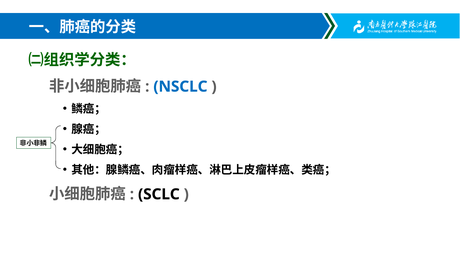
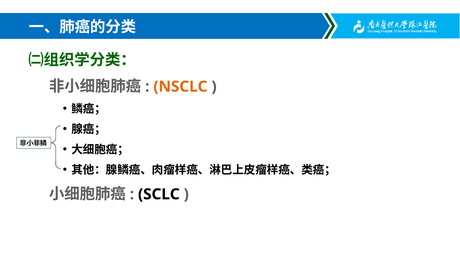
NSCLC colour: blue -> orange
